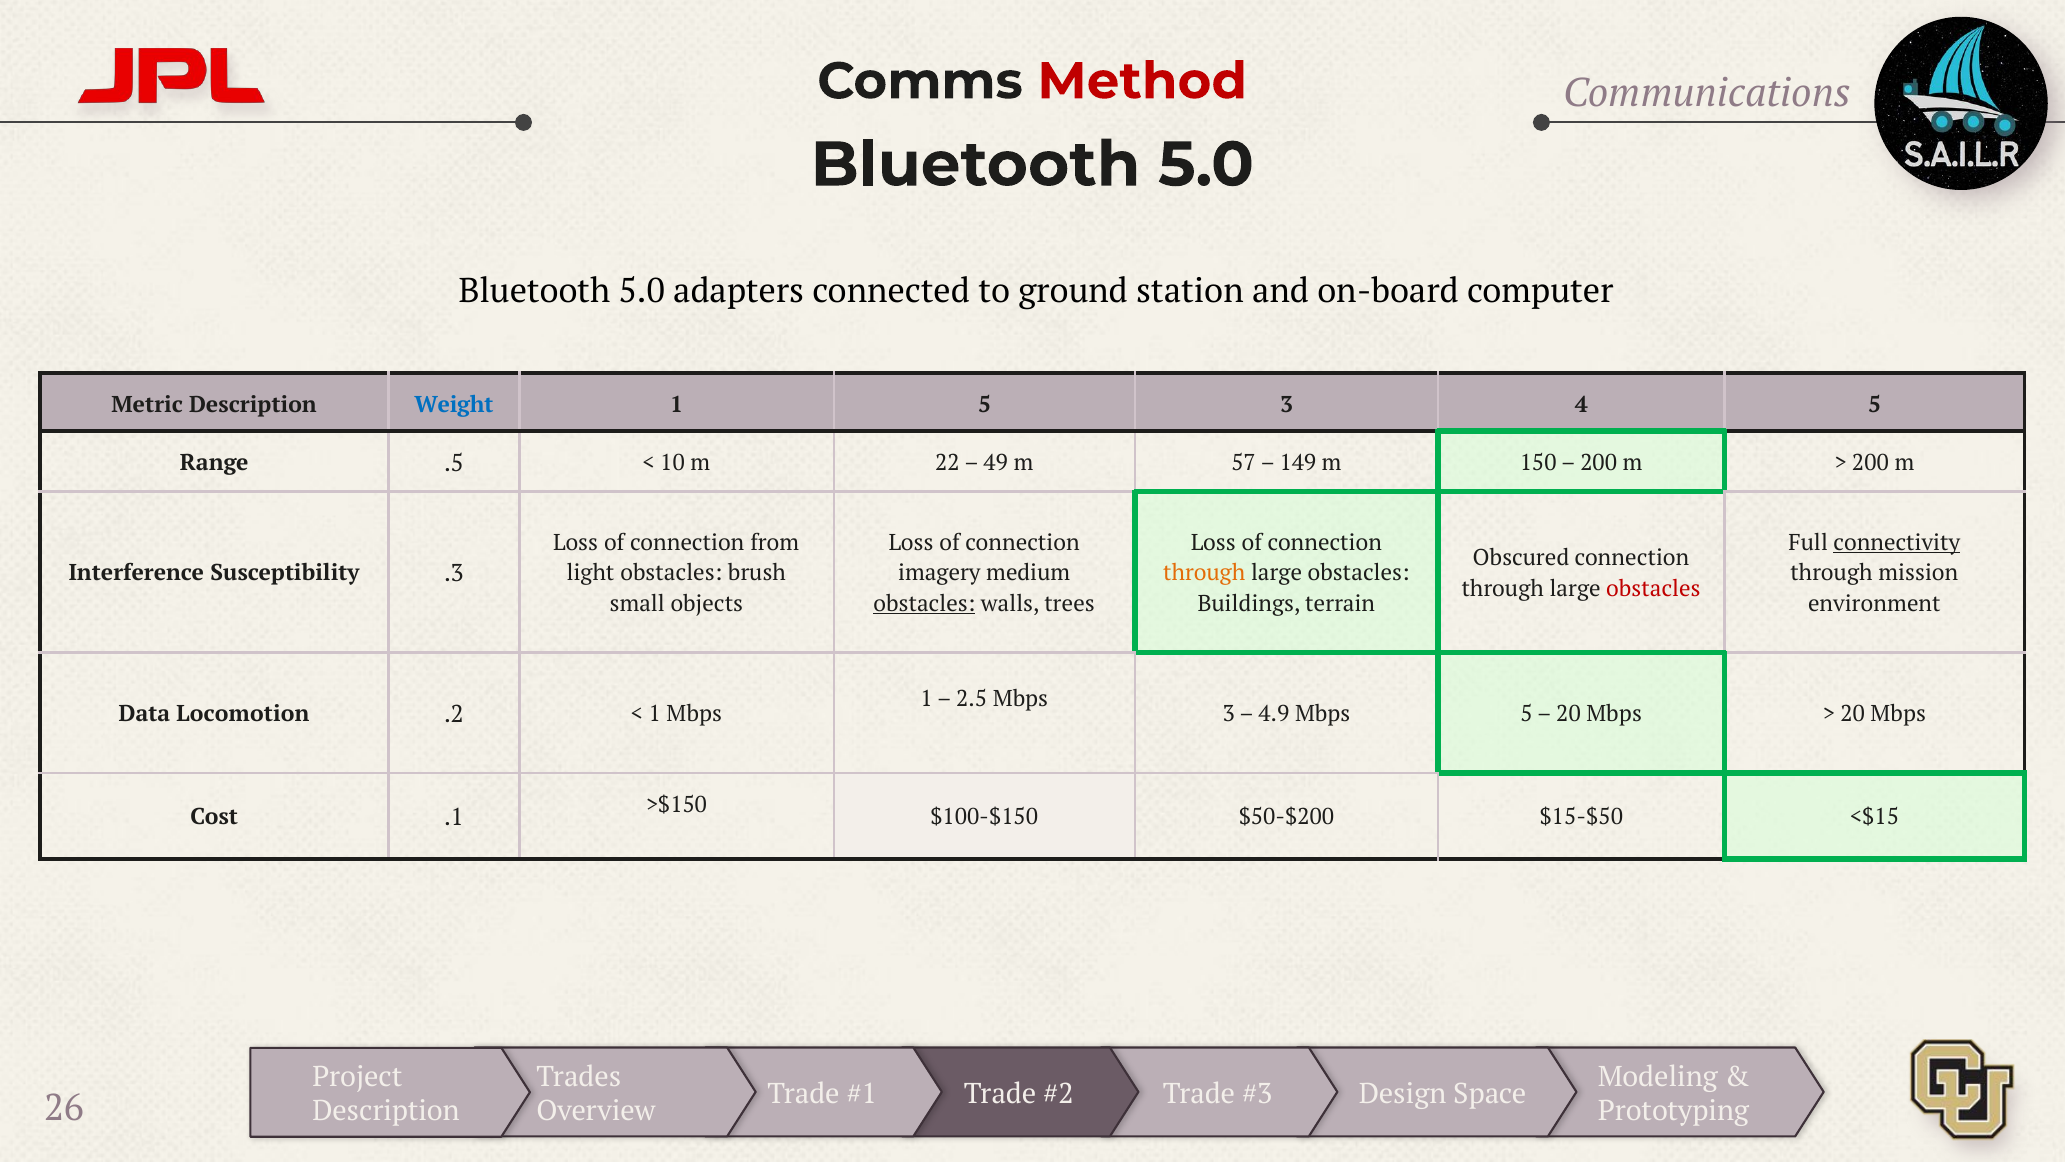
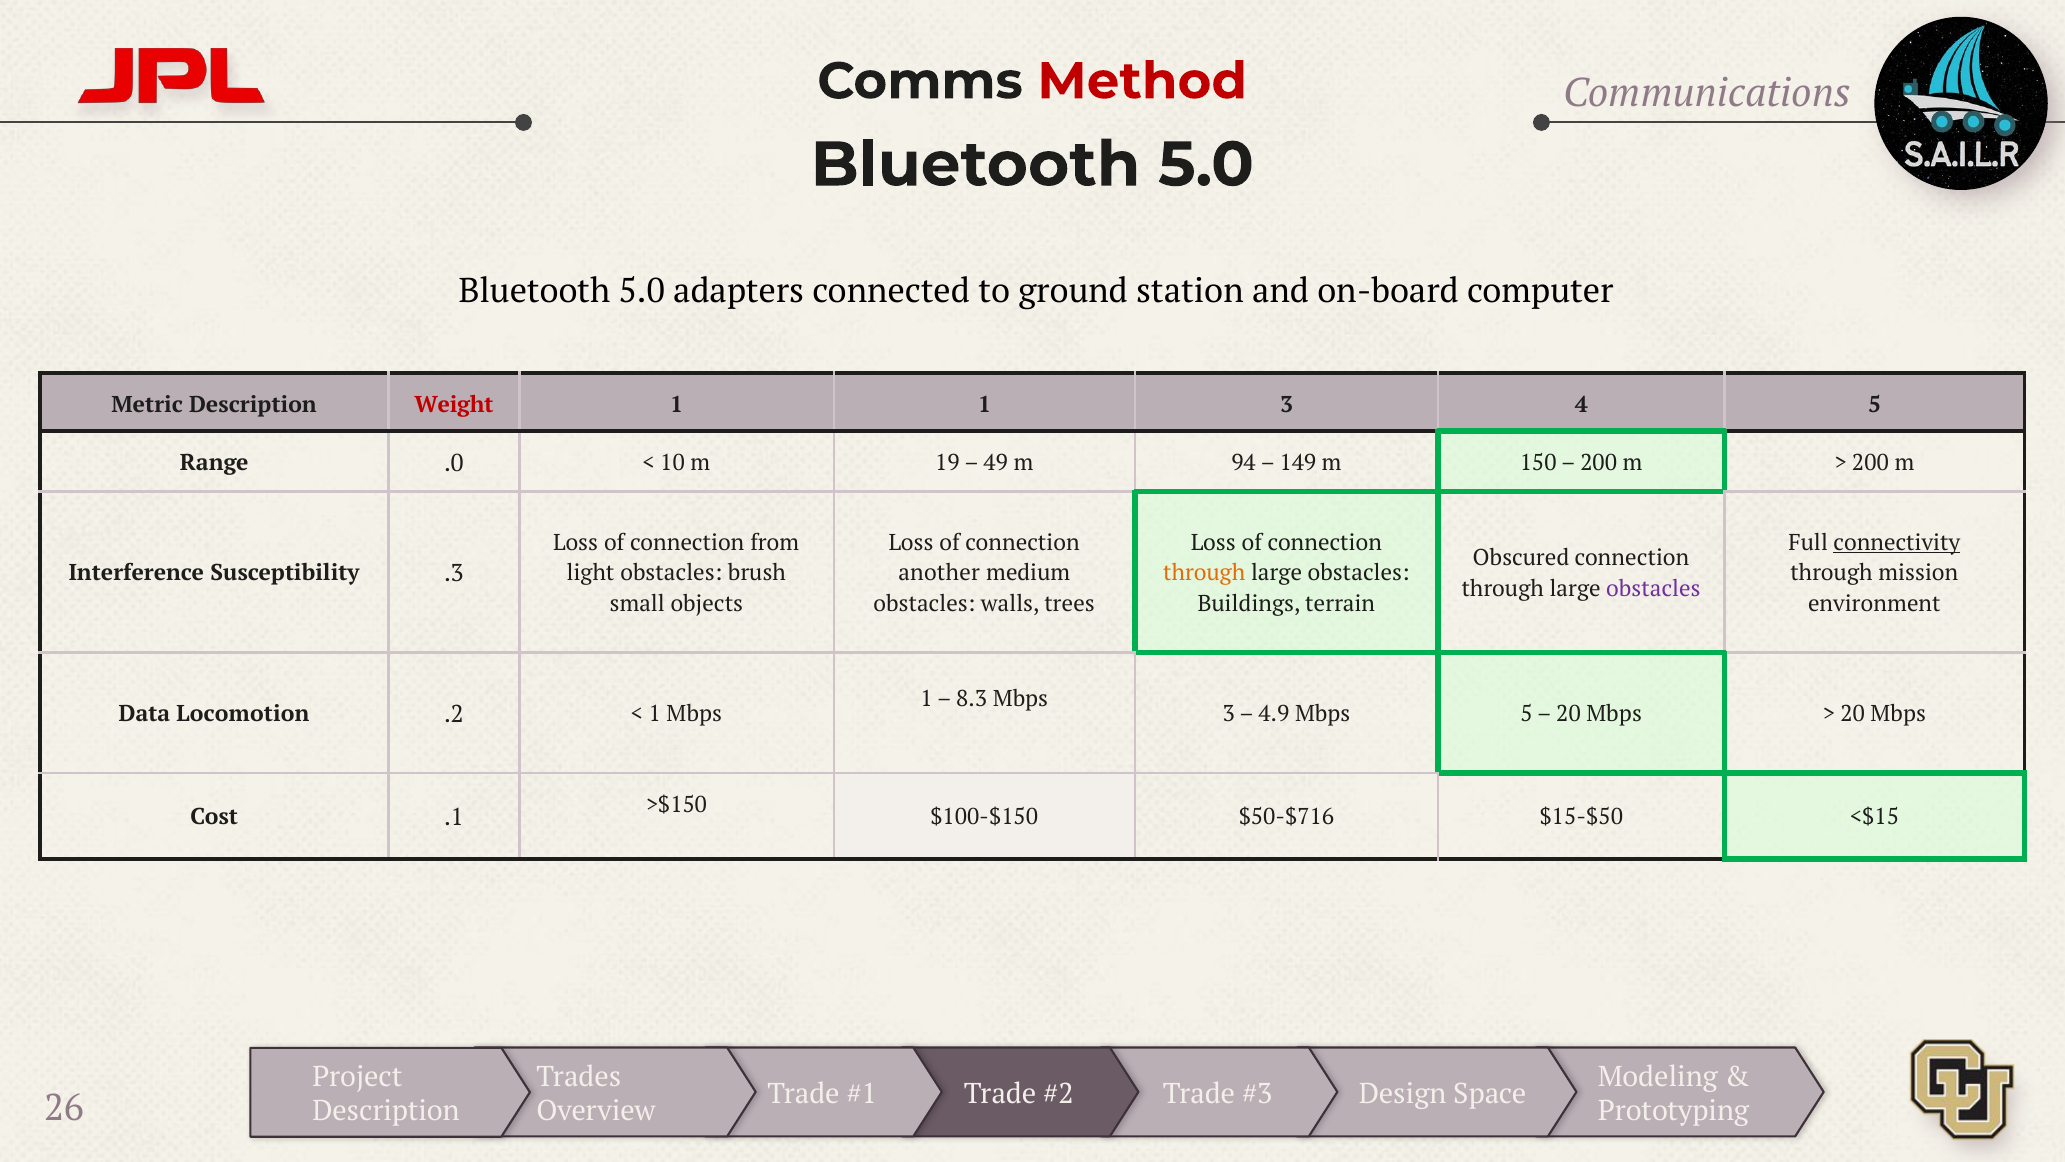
Weight colour: blue -> red
1 5: 5 -> 1
.5: .5 -> .0
22: 22 -> 19
57: 57 -> 94
imagery: imagery -> another
obstacles at (1653, 588) colour: red -> purple
obstacles at (924, 604) underline: present -> none
2.5: 2.5 -> 8.3
$50-$200: $50-$200 -> $50-$716
